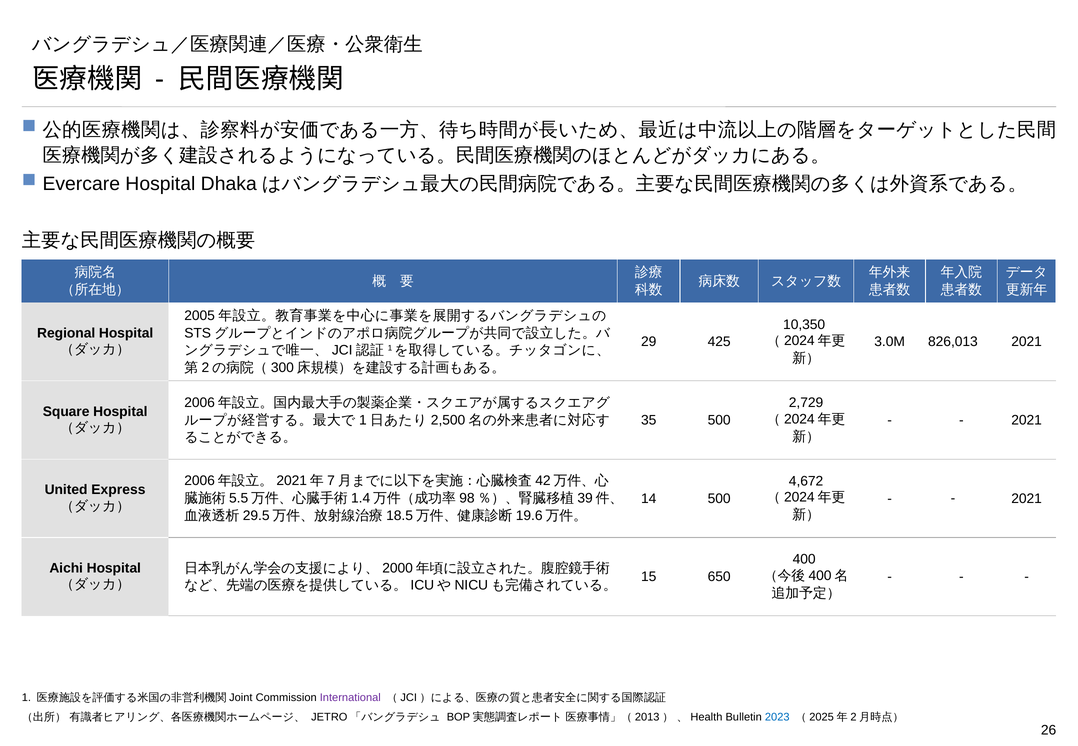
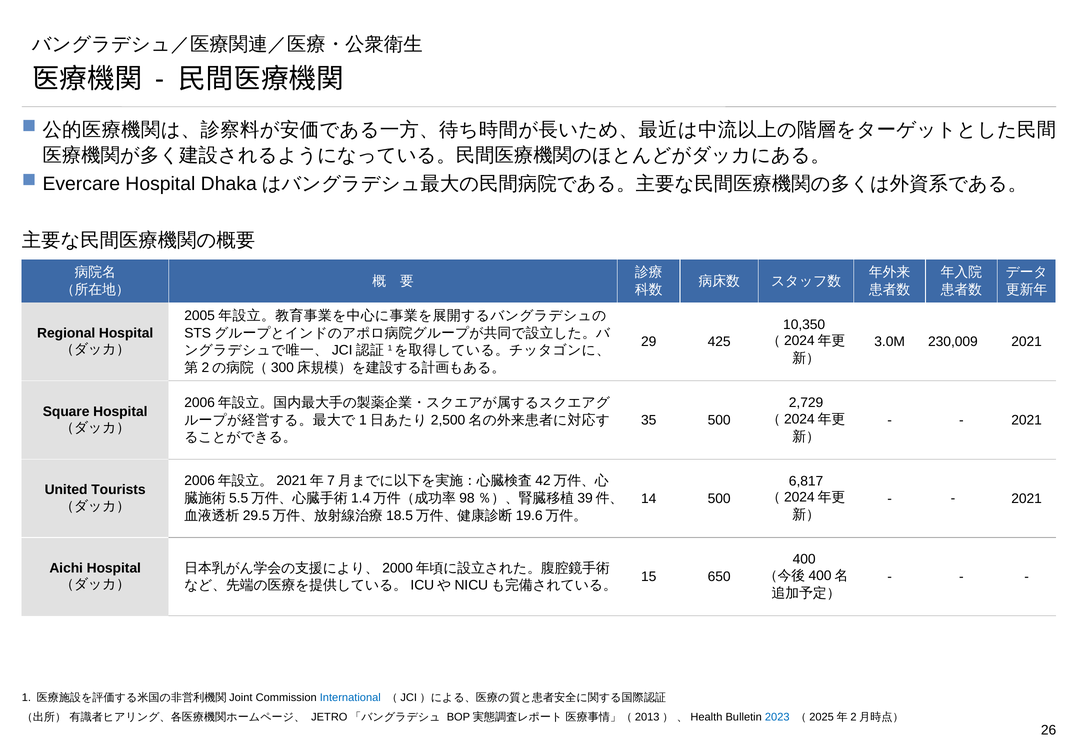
826,013: 826,013 -> 230,009
4,672: 4,672 -> 6,817
Express: Express -> Tourists
International colour: purple -> blue
